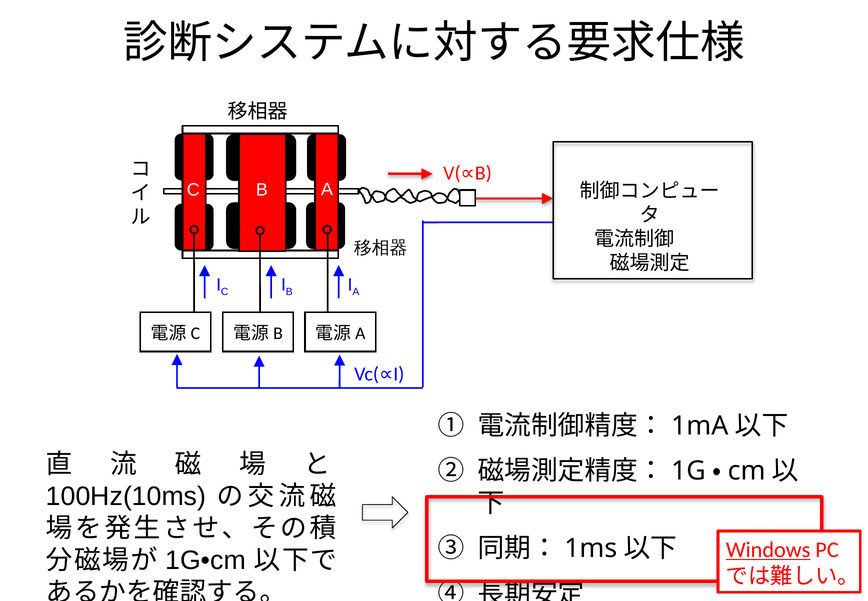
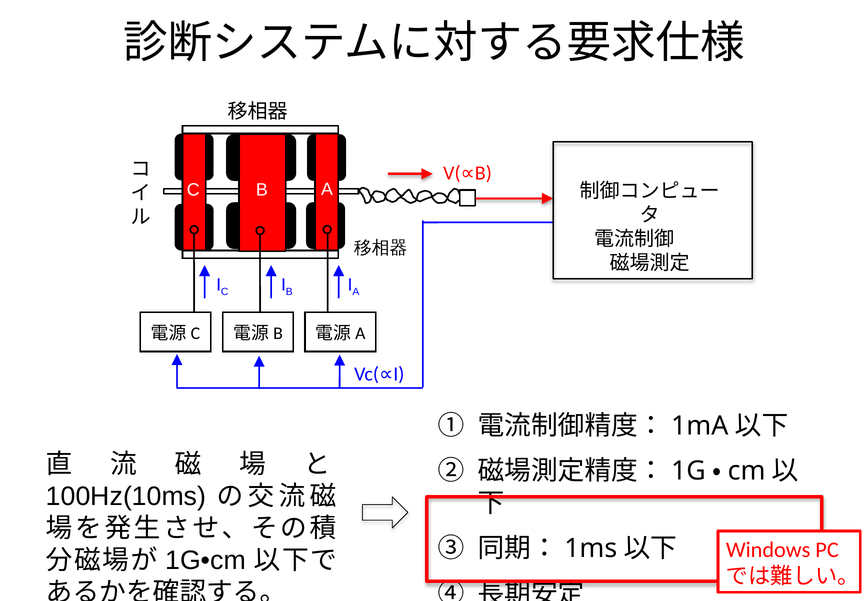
Windows underline: present -> none
